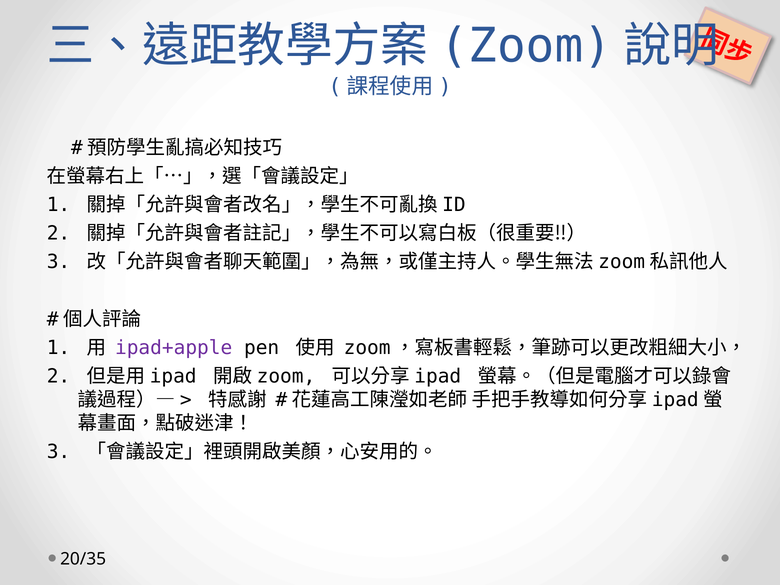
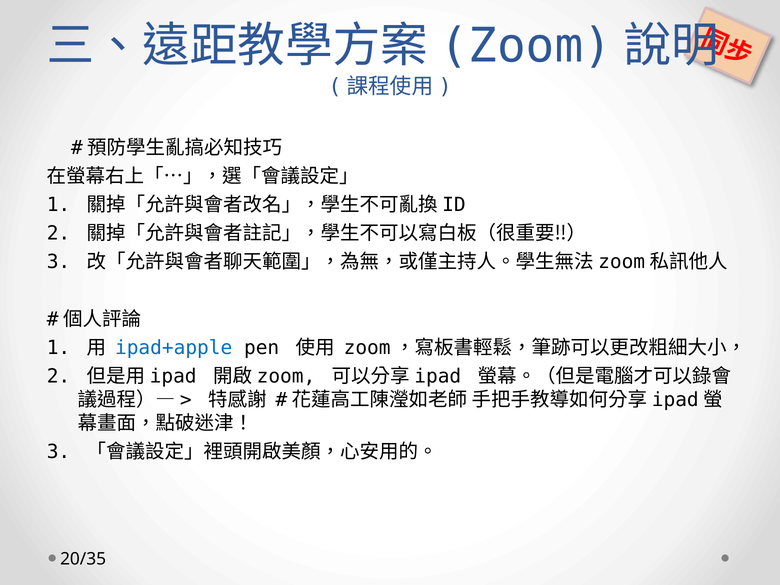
ipad+apple colour: purple -> blue
